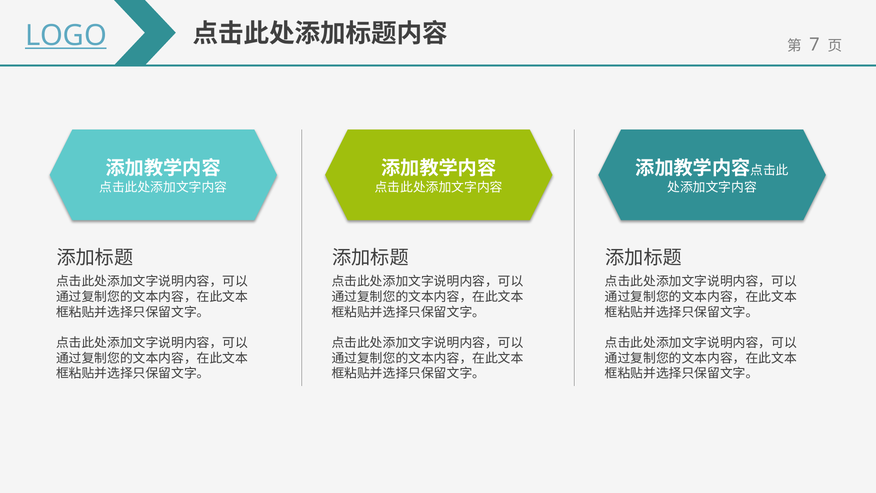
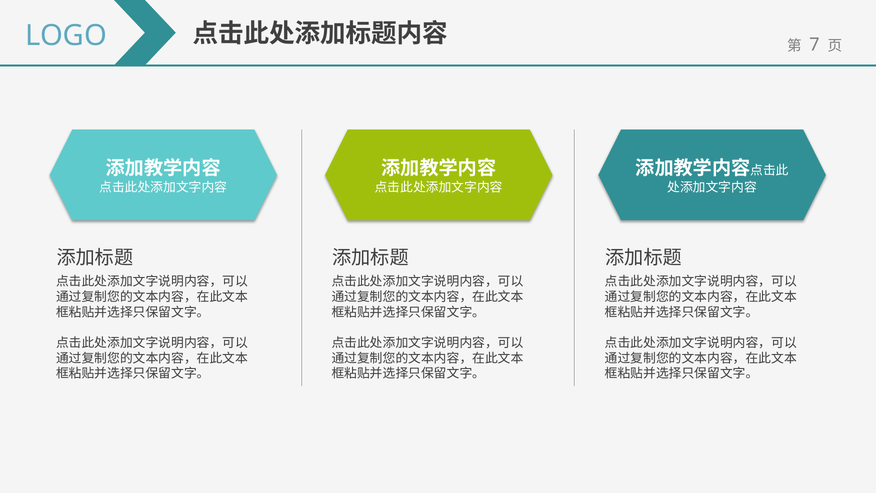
LOGO underline: present -> none
